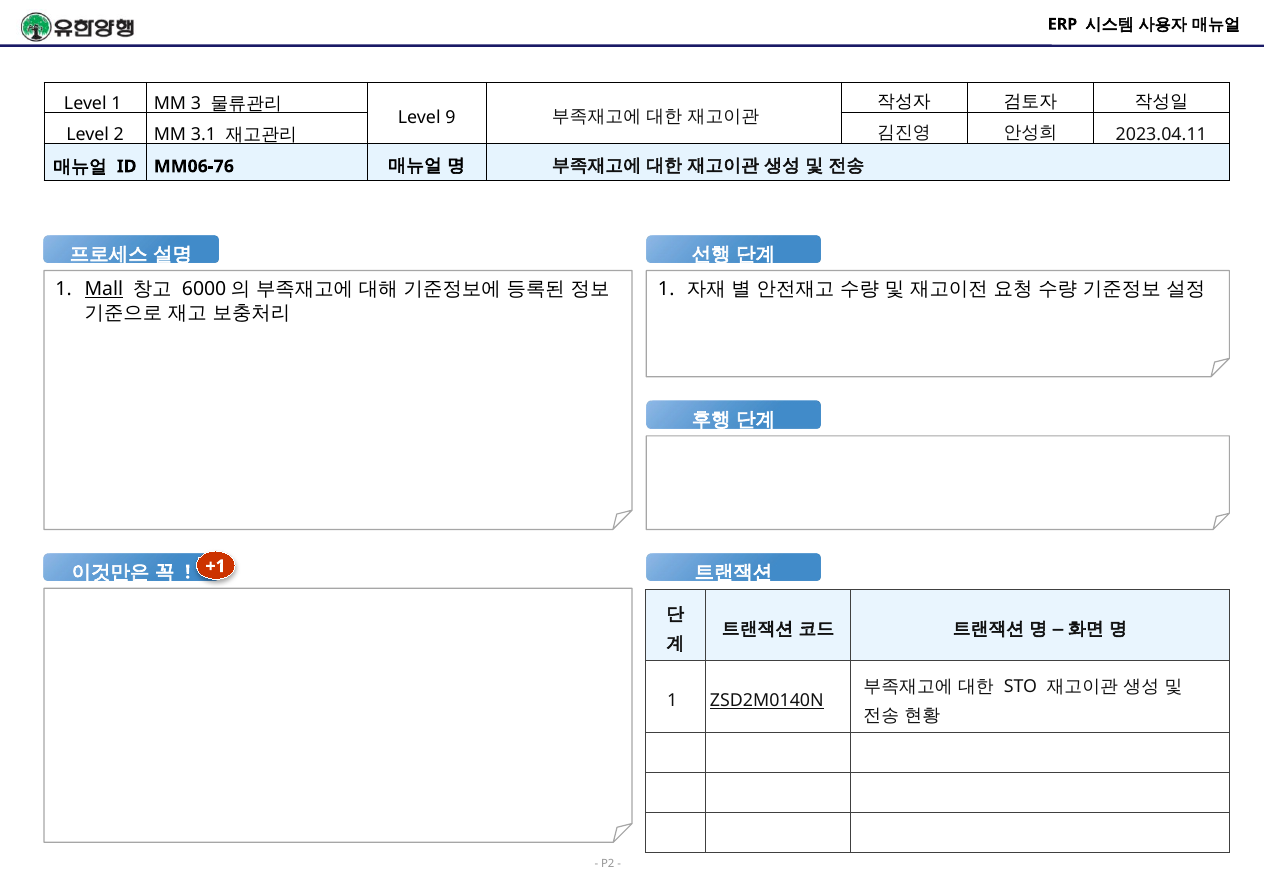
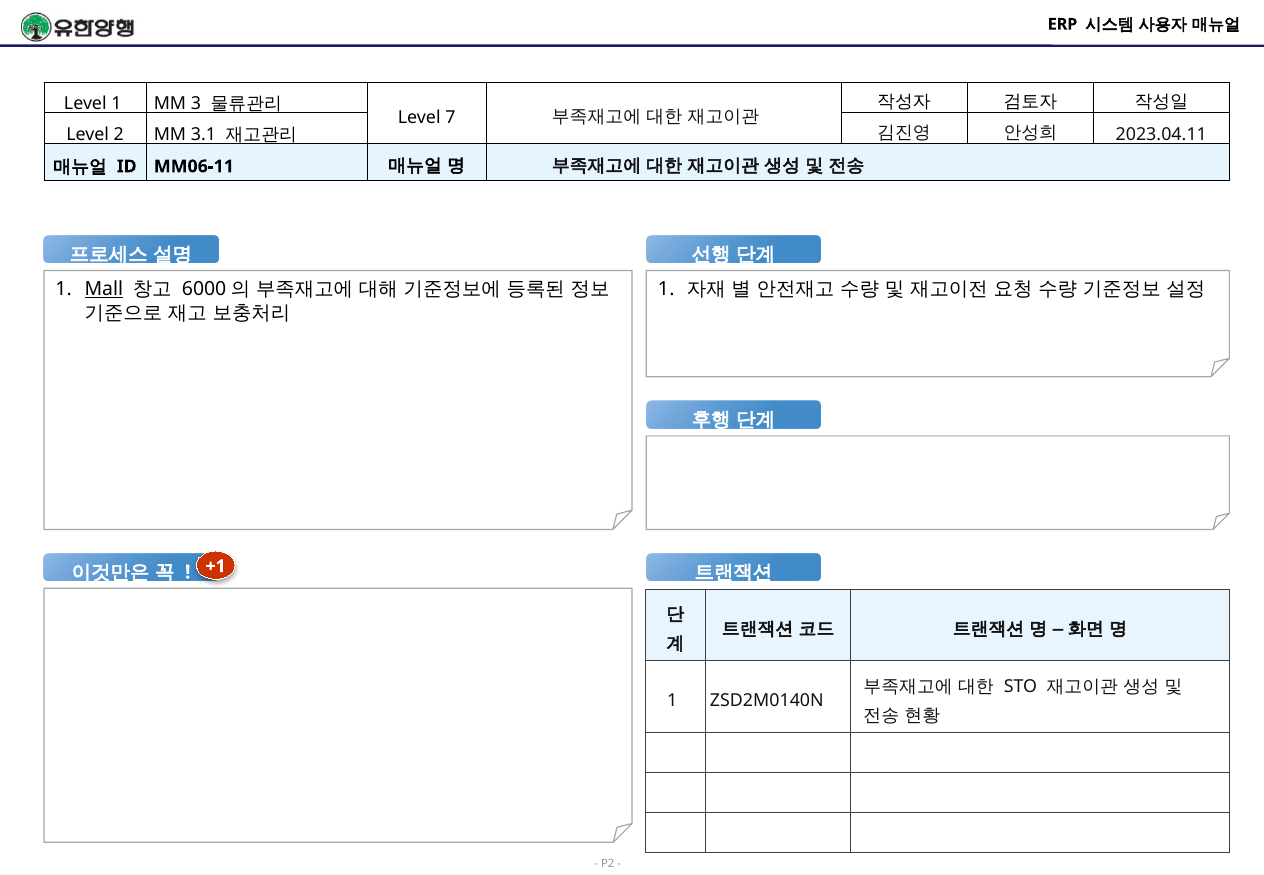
9: 9 -> 7
MM06-76: MM06-76 -> MM06-11
ZSD2M0140N underline: present -> none
